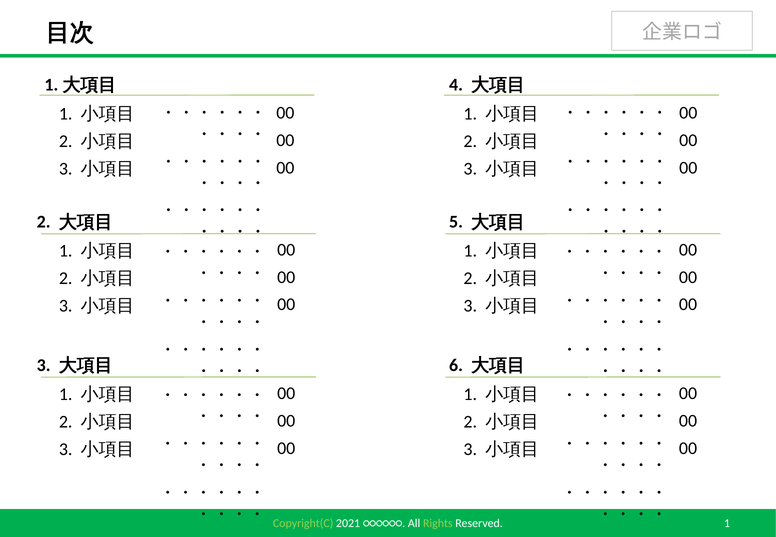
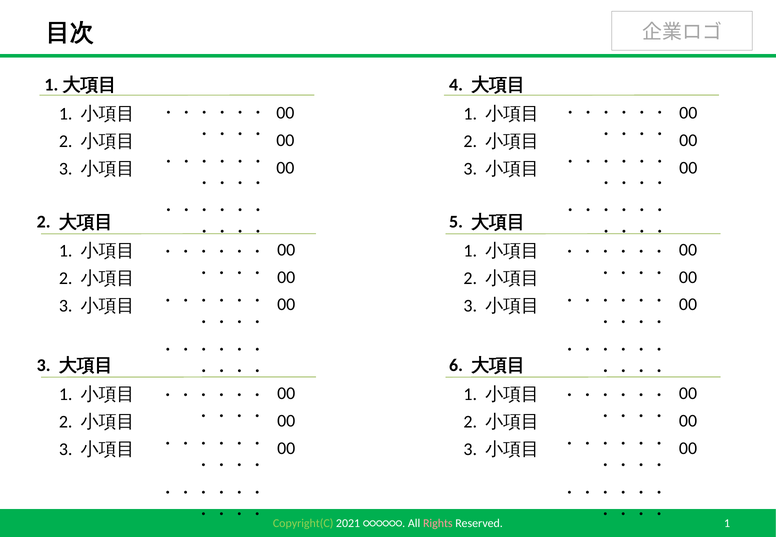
Rights colour: light green -> pink
